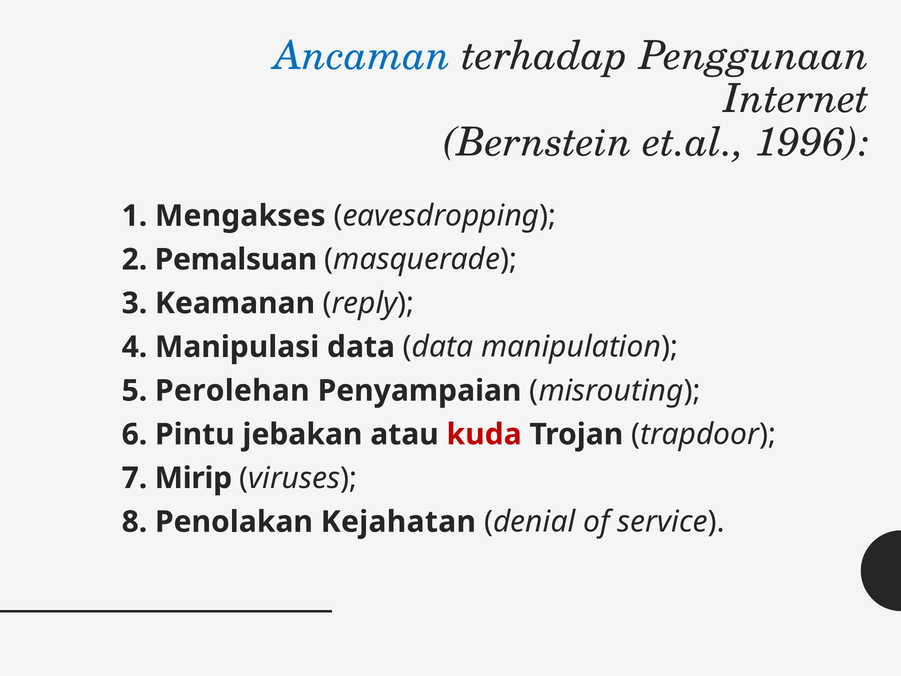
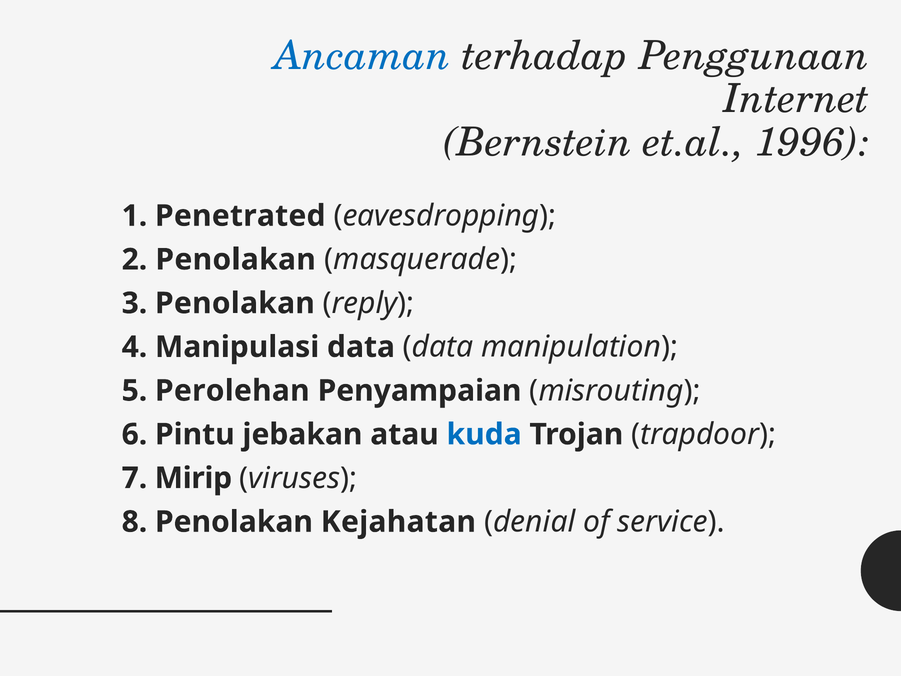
Mengakses: Mengakses -> Penetrated
2 Pemalsuan: Pemalsuan -> Penolakan
3 Keamanan: Keamanan -> Penolakan
kuda colour: red -> blue
